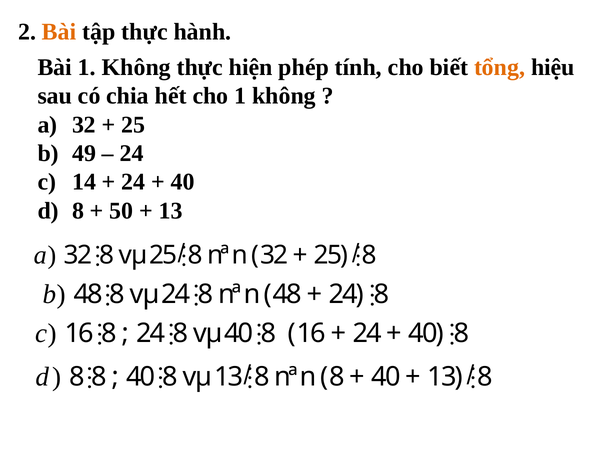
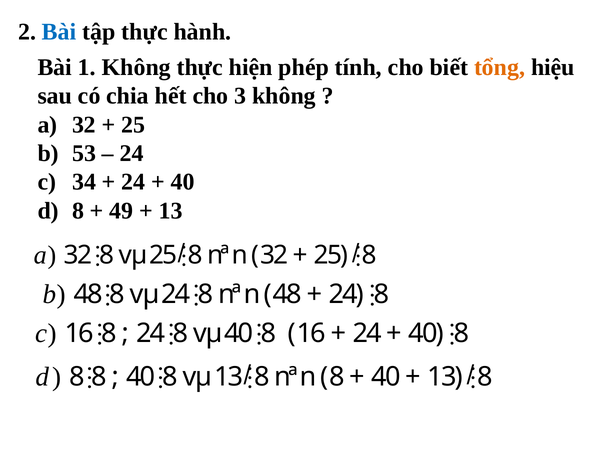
Bài at (59, 32) colour: orange -> blue
cho 1: 1 -> 3
49: 49 -> 53
14: 14 -> 34
50: 50 -> 49
